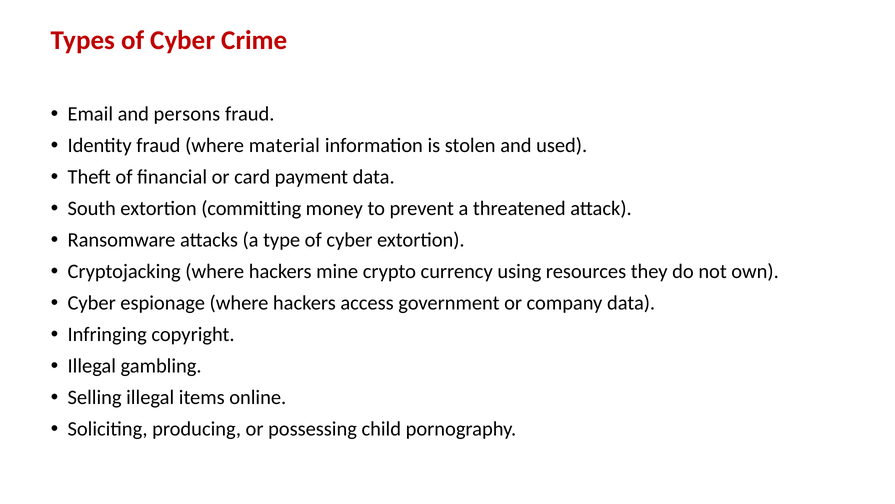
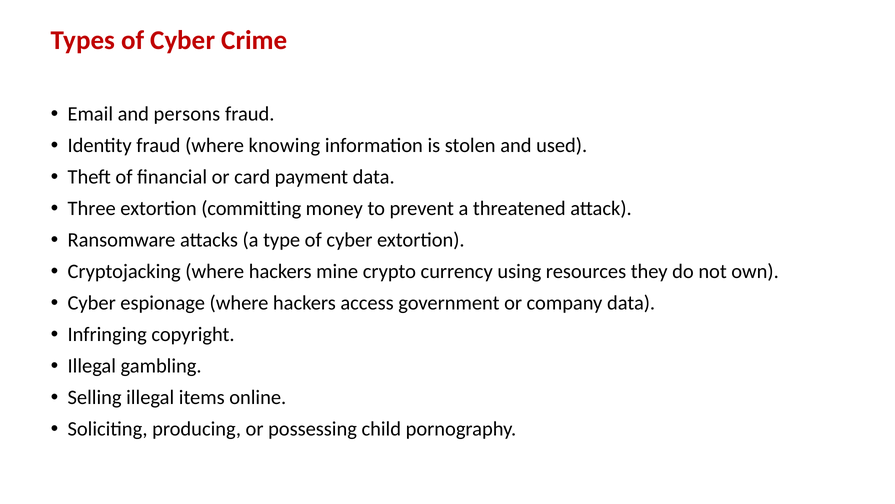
material: material -> knowing
South: South -> Three
